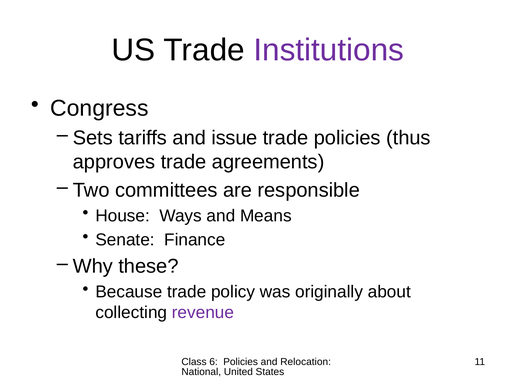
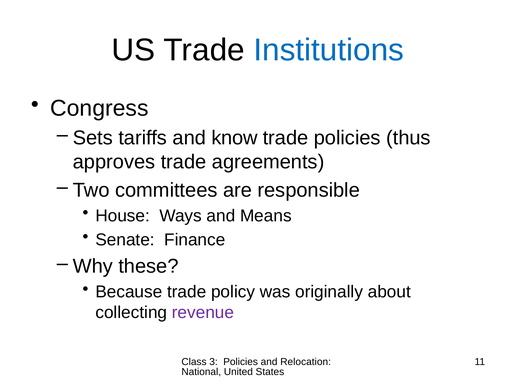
Institutions colour: purple -> blue
issue: issue -> know
6: 6 -> 3
